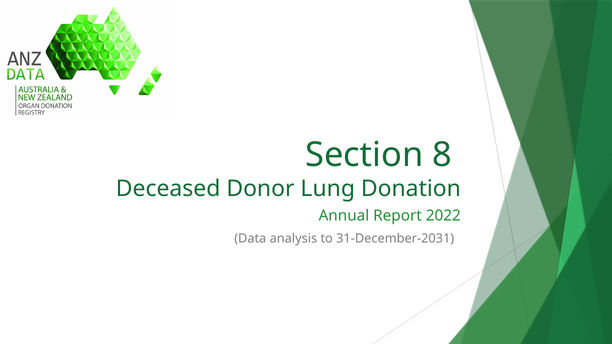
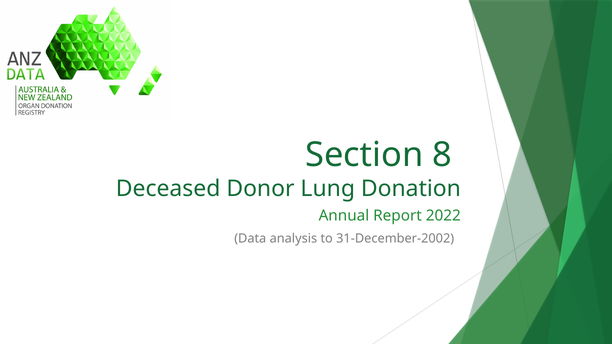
31-December-2031: 31-December-2031 -> 31-December-2002
